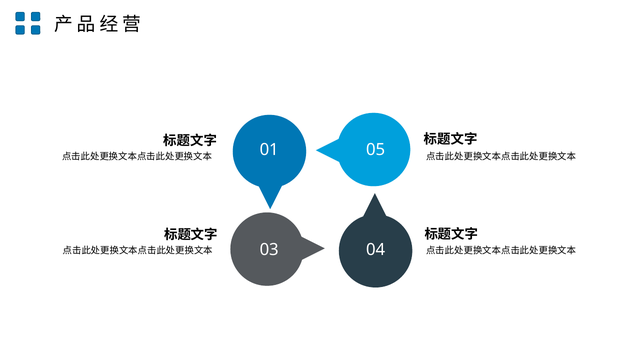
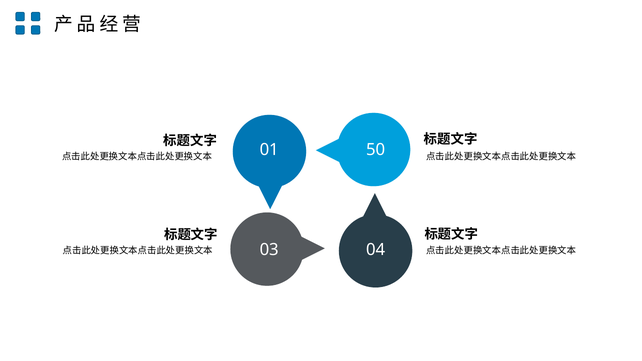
05: 05 -> 50
